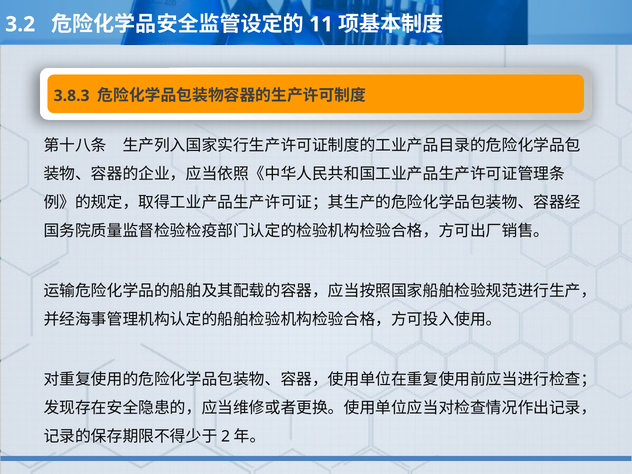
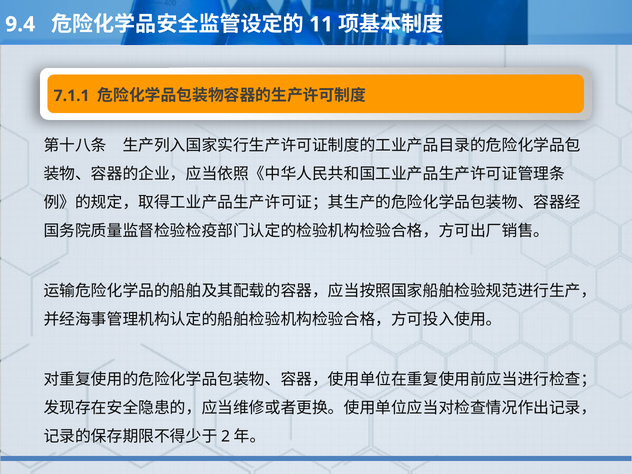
3.2: 3.2 -> 9.4
3.8.3: 3.8.3 -> 7.1.1
